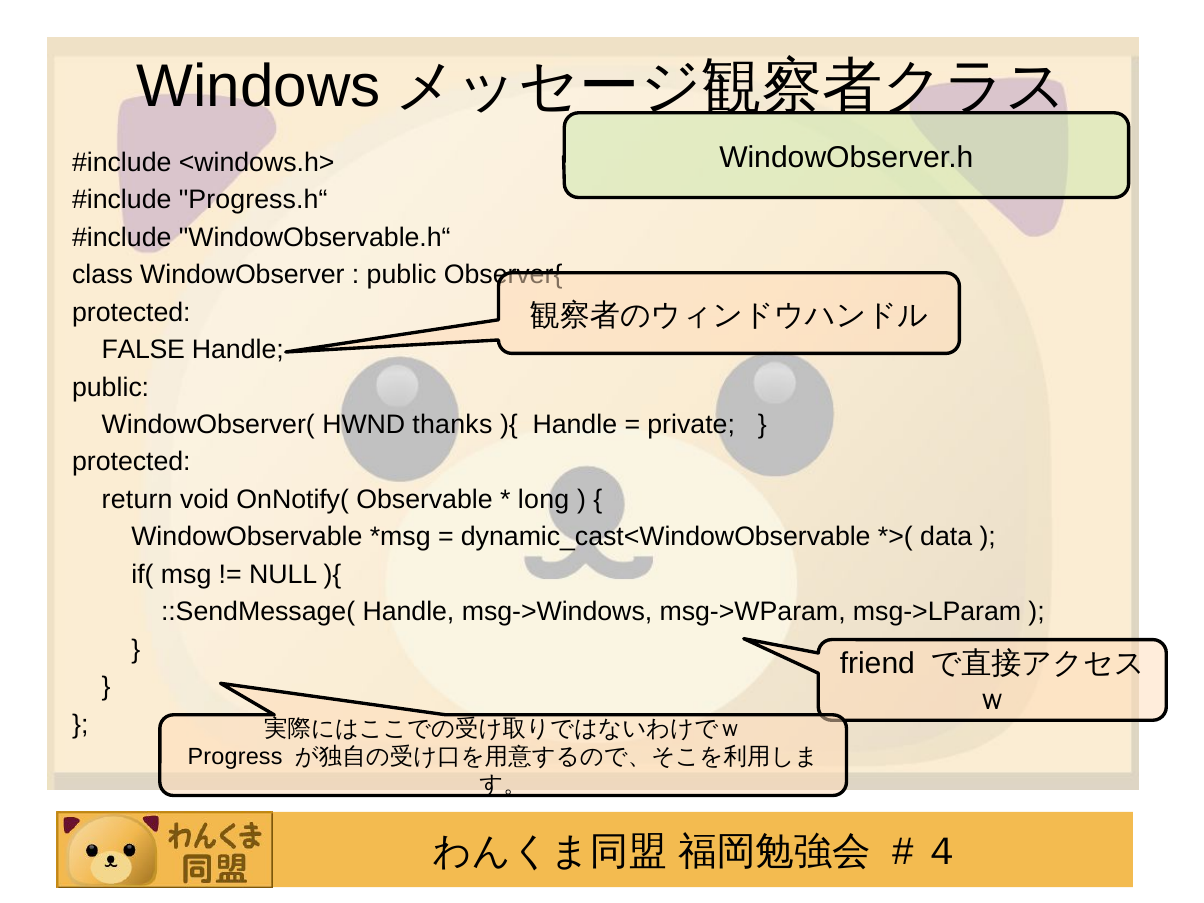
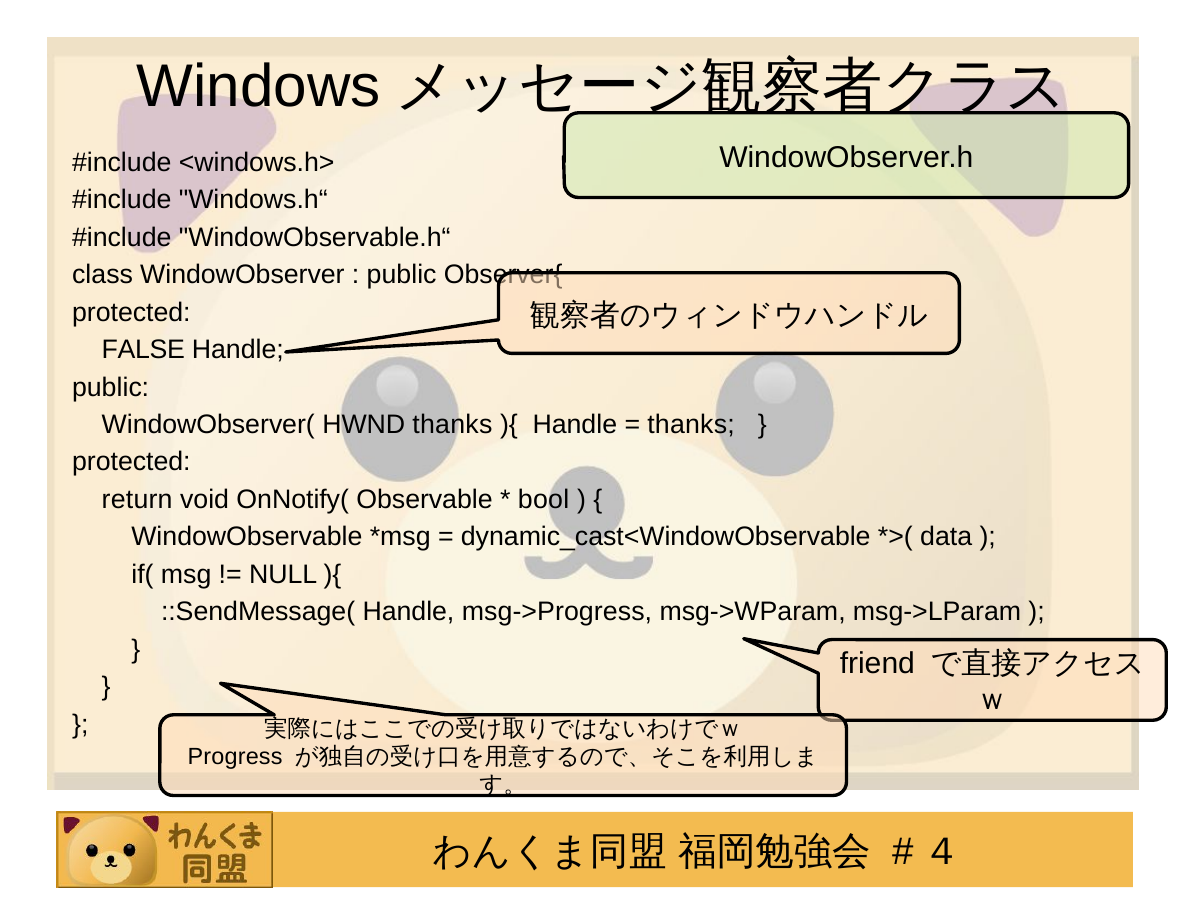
Progress.h“: Progress.h“ -> Windows.h“
private at (691, 425): private -> thanks
long: long -> bool
msg->Windows: msg->Windows -> msg->Progress
